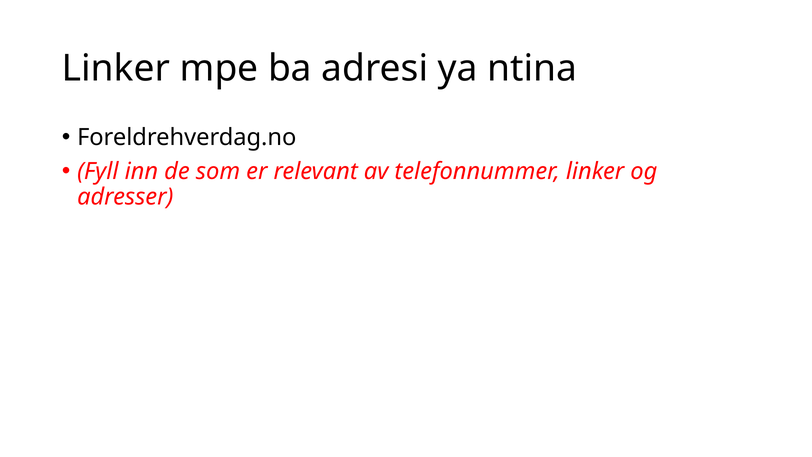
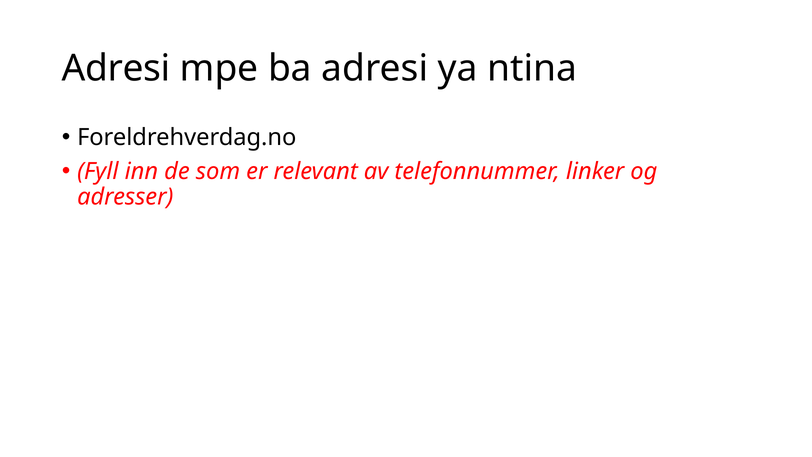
Linker at (116, 68): Linker -> Adresi
